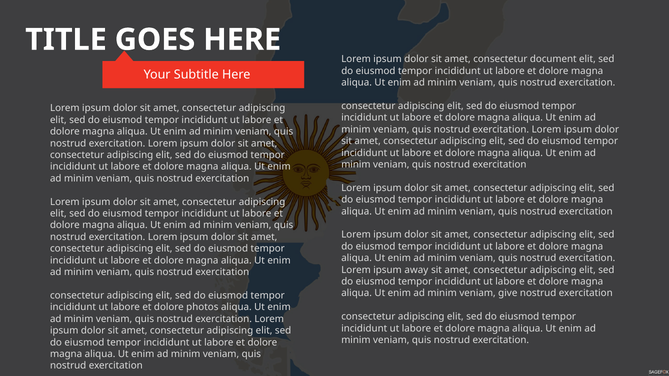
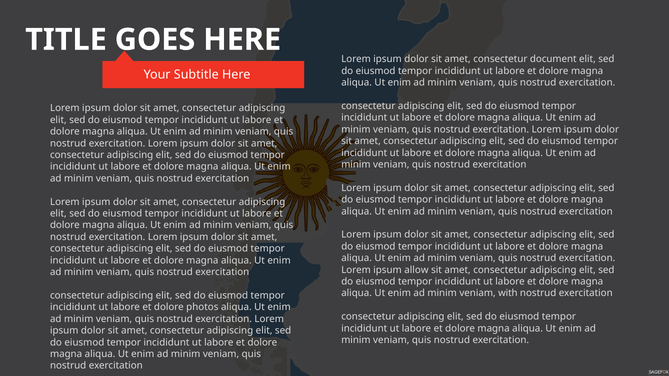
away: away -> allow
give: give -> with
